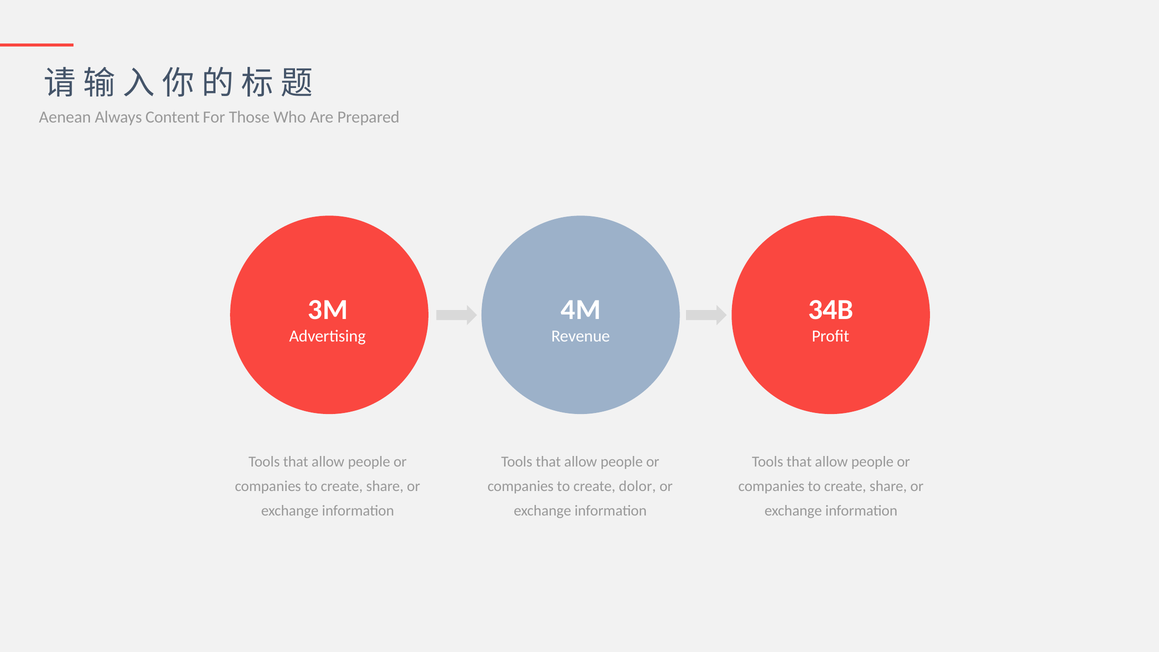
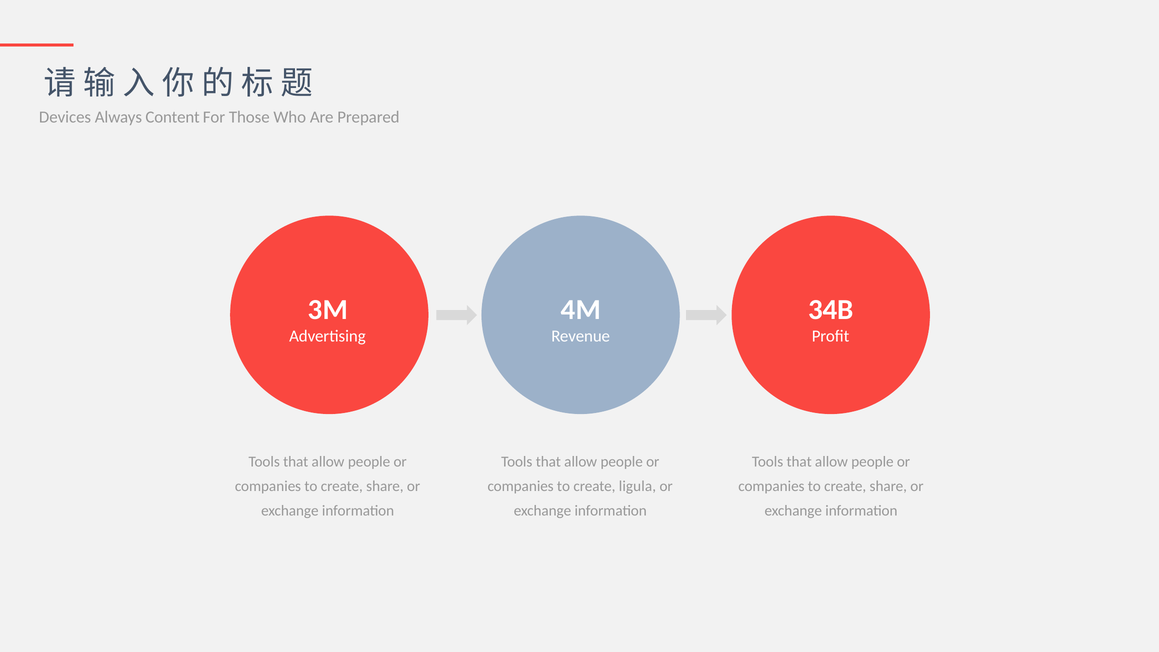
Aenean: Aenean -> Devices
dolor: dolor -> ligula
